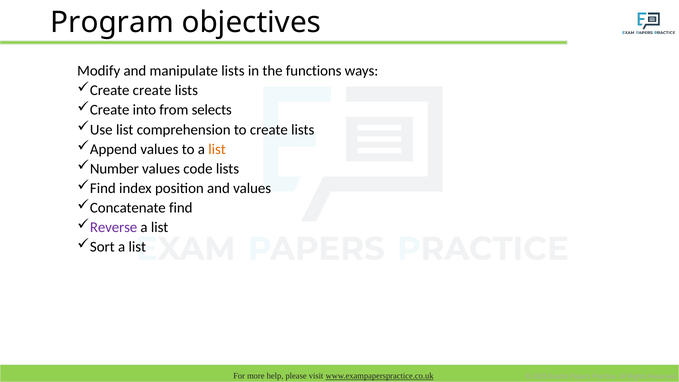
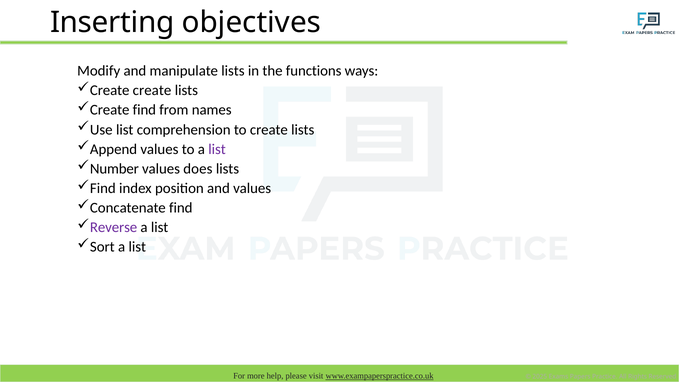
Program: Program -> Inserting
Create into: into -> find
selects: selects -> names
list at (217, 149) colour: orange -> purple
code: code -> does
